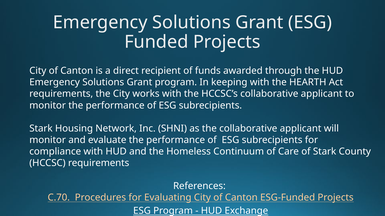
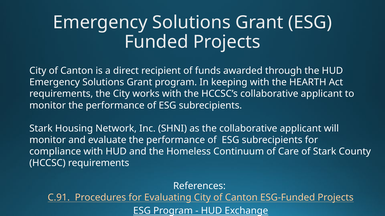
C.70: C.70 -> C.91
